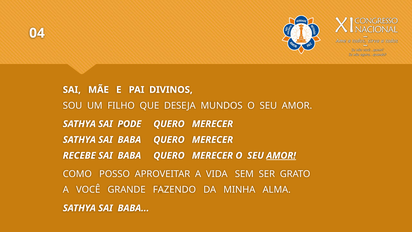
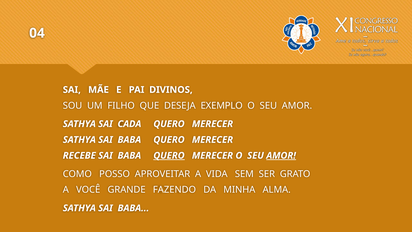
MUNDOS: MUNDOS -> EXEMPLO
PODE: PODE -> CADA
QUERO at (169, 155) underline: none -> present
